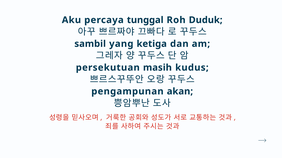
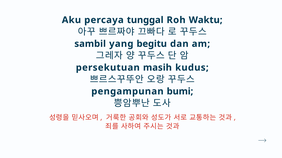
Duduk: Duduk -> Waktu
ketiga: ketiga -> begitu
akan: akan -> bumi
